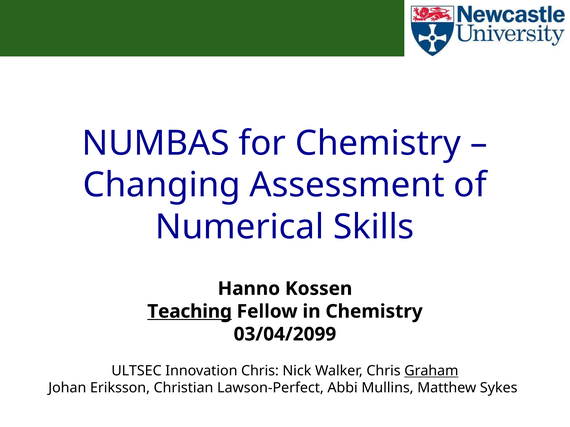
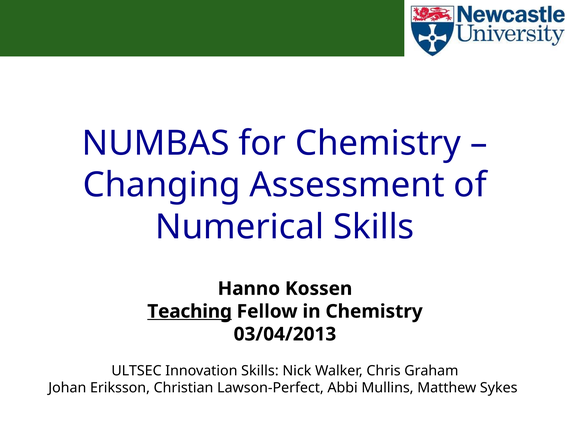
03/04/2099: 03/04/2099 -> 03/04/2013
Innovation Chris: Chris -> Skills
Graham underline: present -> none
